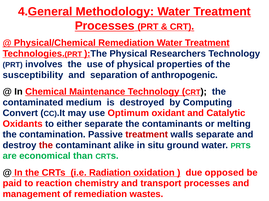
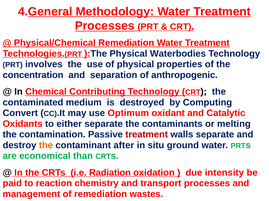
Researchers: Researchers -> Waterbodies
susceptibility: susceptibility -> concentration
Maintenance: Maintenance -> Contributing
the at (46, 146) colour: red -> orange
alike: alike -> after
opposed: opposed -> intensity
